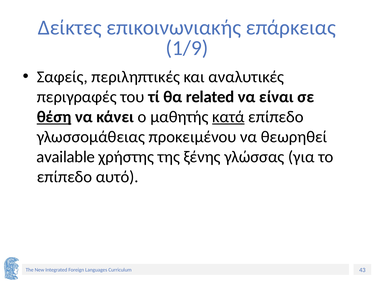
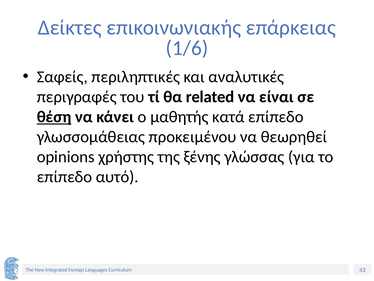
1/9: 1/9 -> 1/6
κατά underline: present -> none
available: available -> opinions
